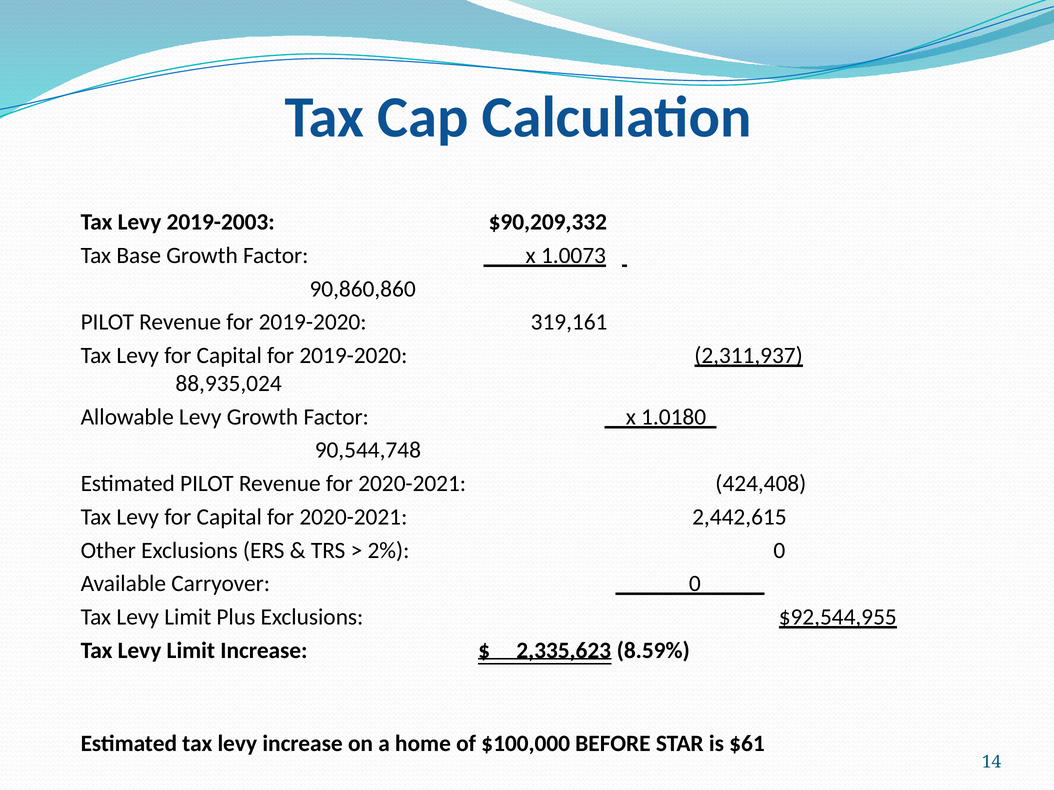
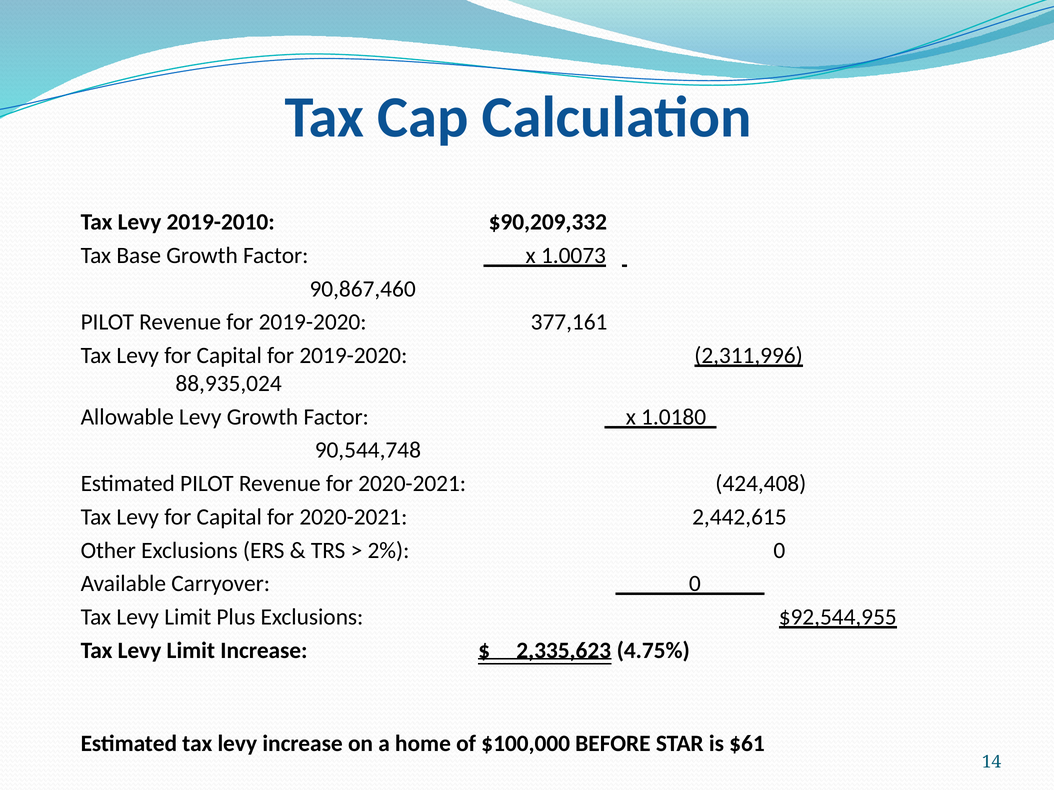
2019-2003: 2019-2003 -> 2019-2010
90,860,860: 90,860,860 -> 90,867,460
319,161: 319,161 -> 377,161
2,311,937: 2,311,937 -> 2,311,996
8.59%: 8.59% -> 4.75%
